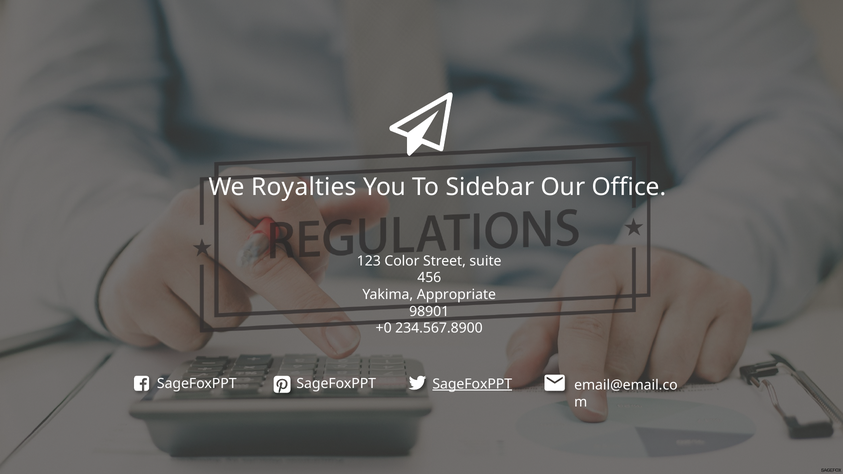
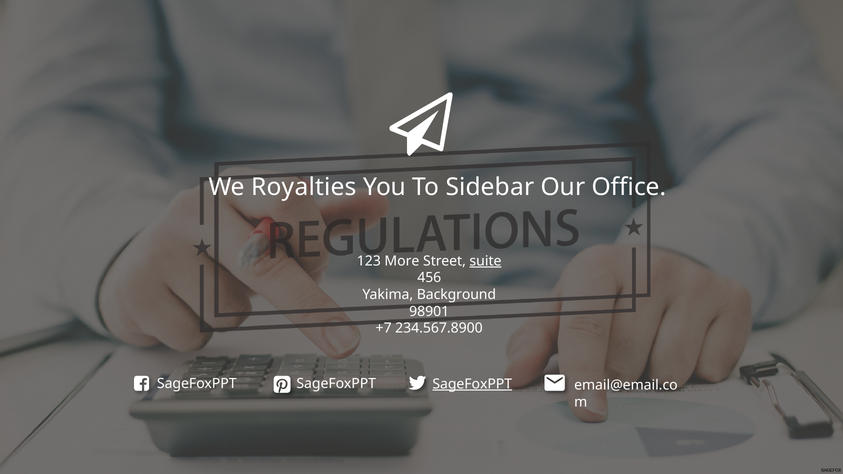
Color: Color -> More
suite underline: none -> present
Appropriate: Appropriate -> Background
+0: +0 -> +7
